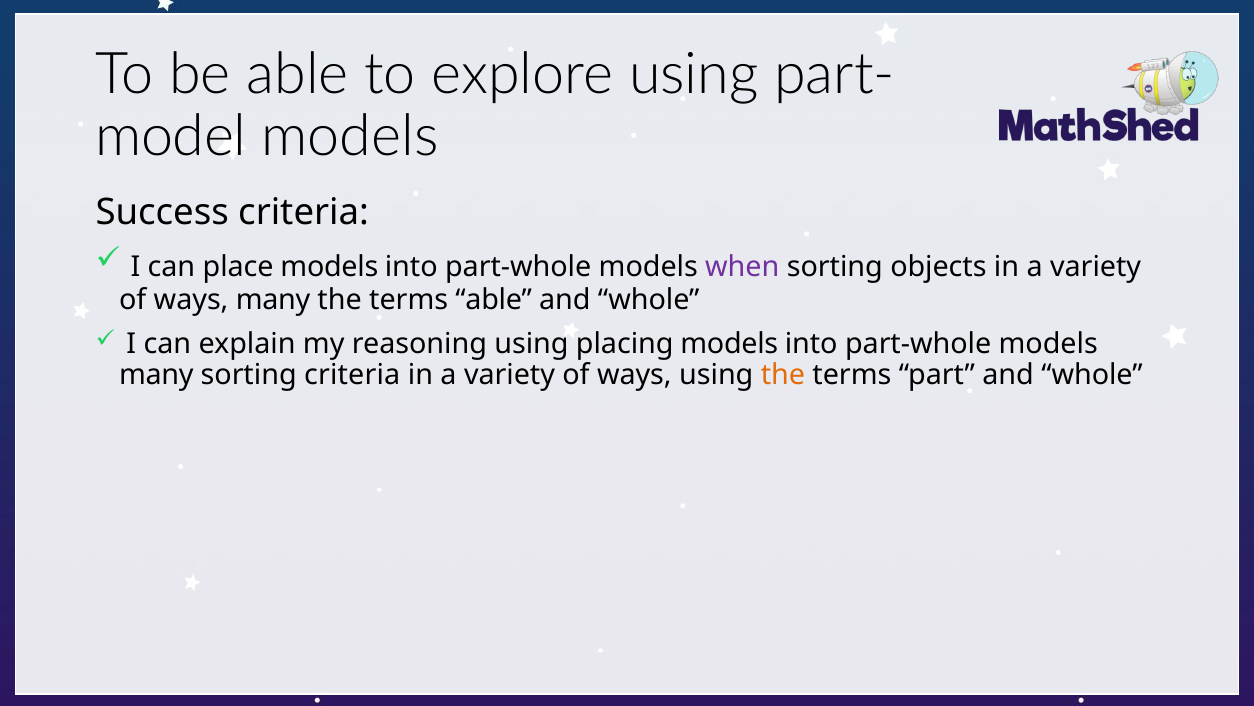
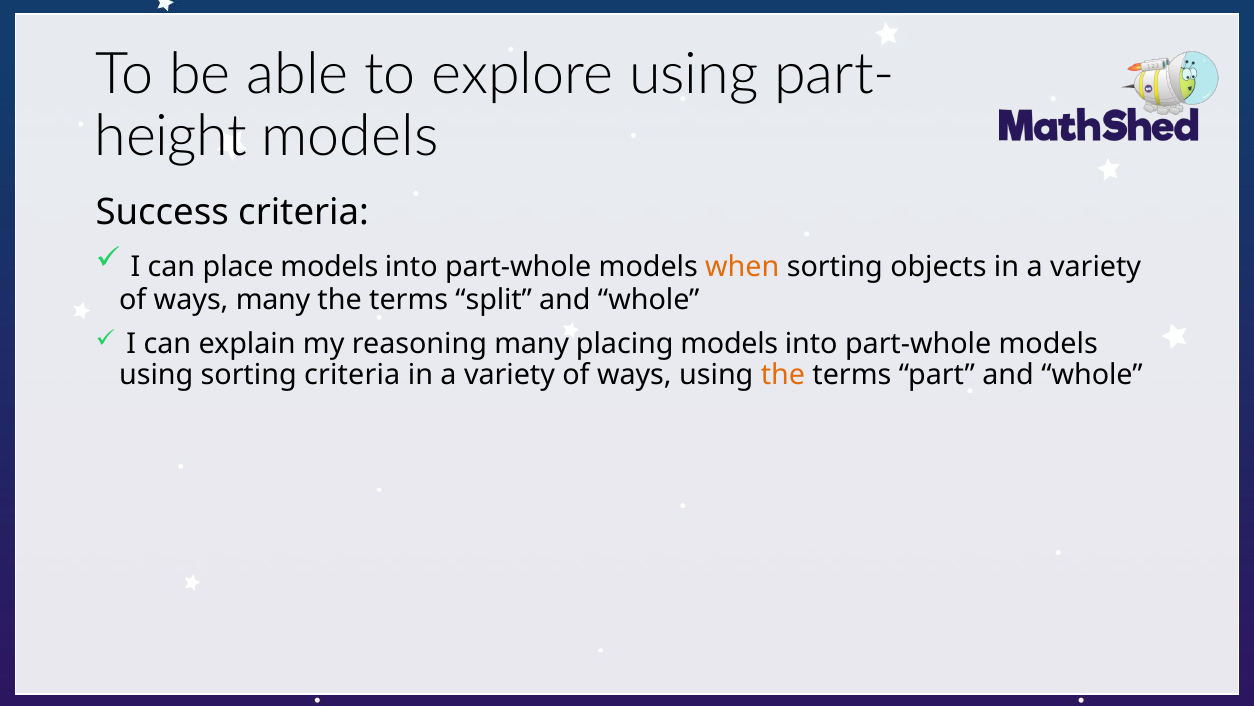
model: model -> height
when colour: purple -> orange
terms able: able -> split
reasoning using: using -> many
many at (156, 375): many -> using
